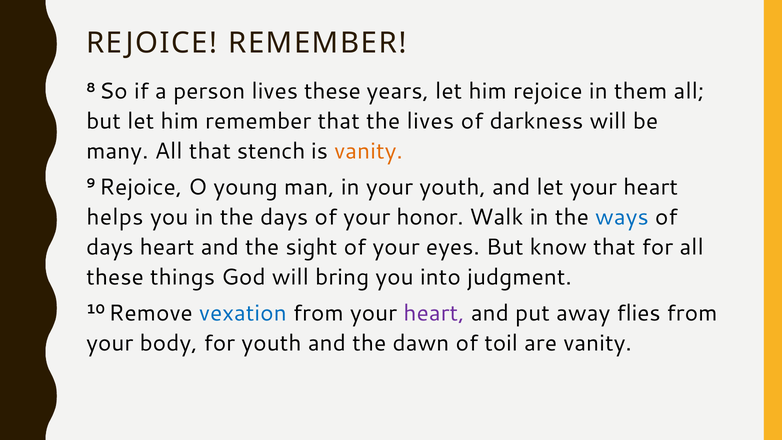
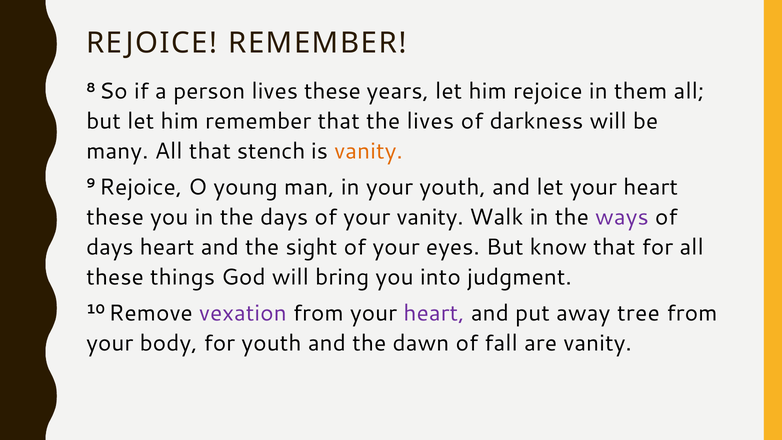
helps at (115, 217): helps -> these
your honor: honor -> vanity
ways colour: blue -> purple
vexation colour: blue -> purple
flies: flies -> tree
toil: toil -> fall
